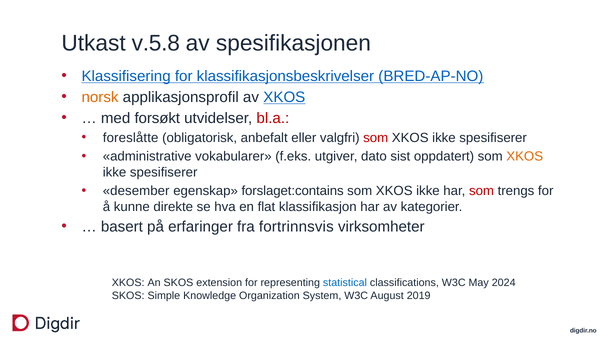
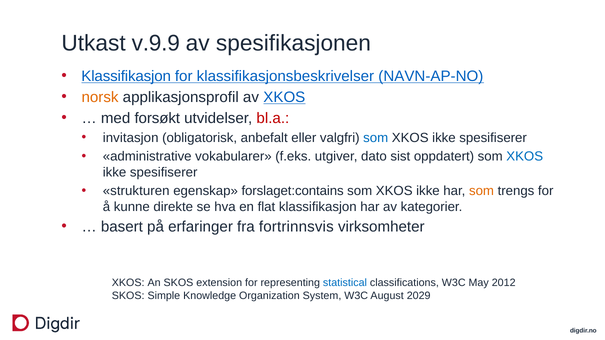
v.5.8: v.5.8 -> v.9.9
Klassifisering at (126, 76): Klassifisering -> Klassifikasjon
BRED-AP-NO: BRED-AP-NO -> NAVN-AP-NO
foreslåtte: foreslåtte -> invitasjon
som at (376, 138) colour: red -> blue
XKOS at (525, 157) colour: orange -> blue
desember: desember -> strukturen
som at (482, 191) colour: red -> orange
2024: 2024 -> 2012
2019: 2019 -> 2029
